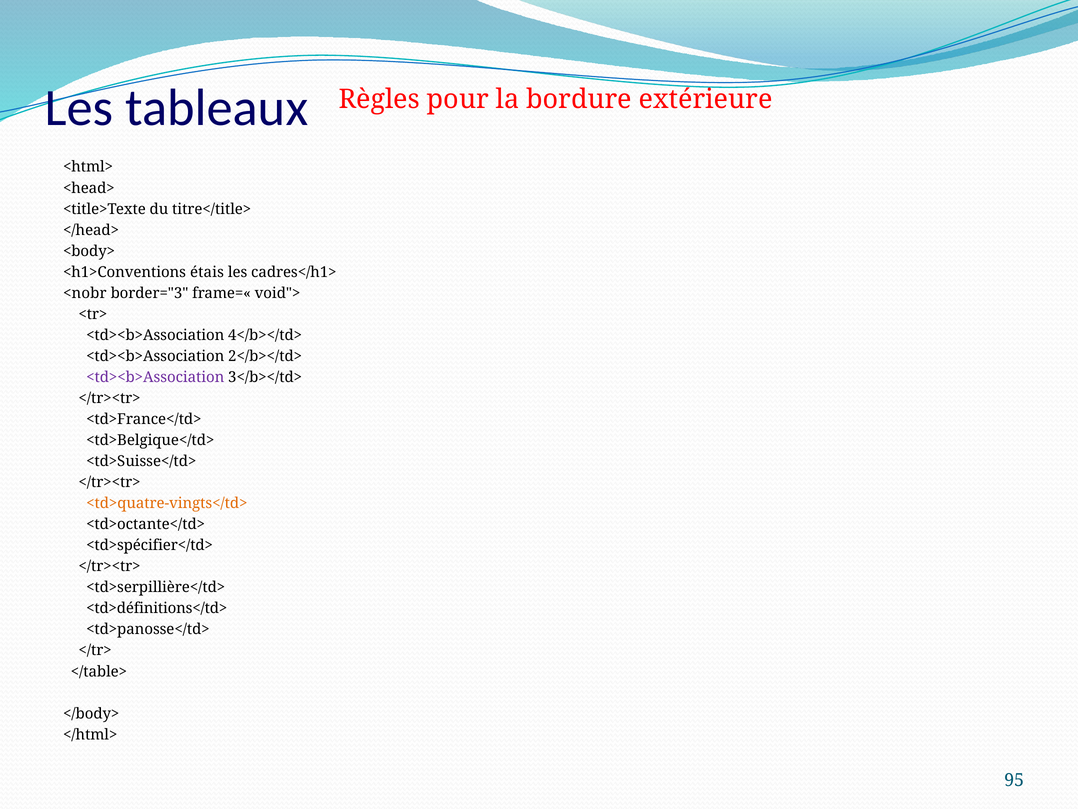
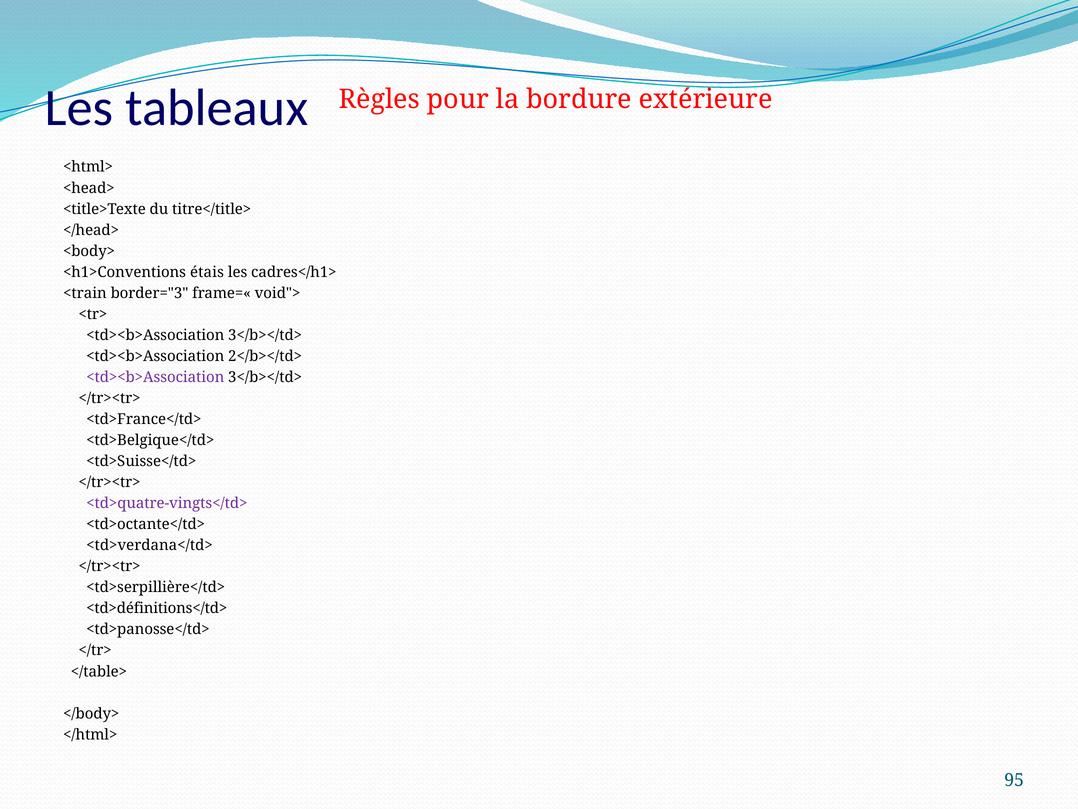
<nobr: <nobr -> <train
4</b></td> at (265, 335): 4</b></td> -> 3</b></td>
<td>quatre-vingts</td> colour: orange -> purple
<td>spécifier</td>: <td>spécifier</td> -> <td>verdana</td>
